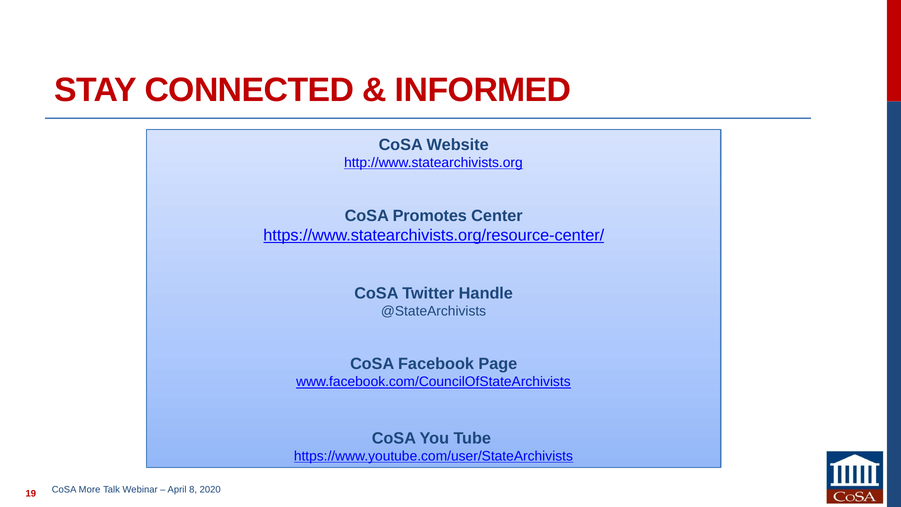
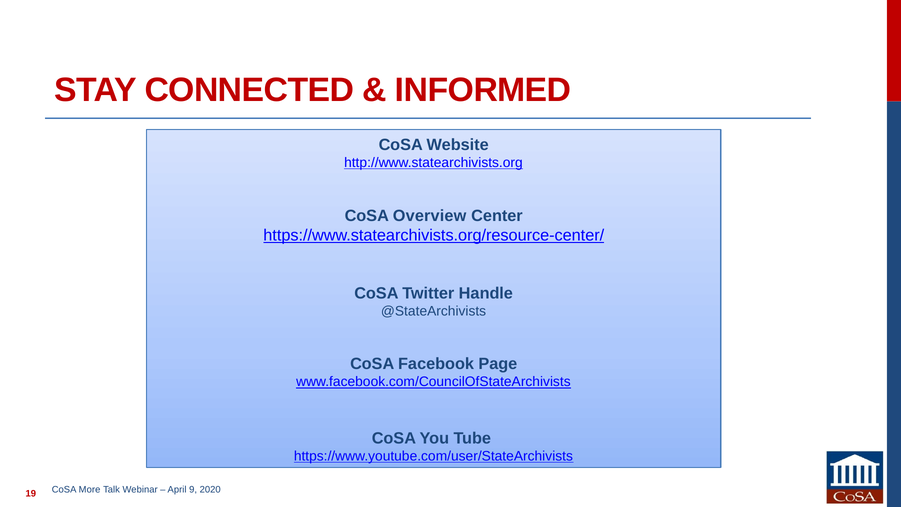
Promotes: Promotes -> Overview
8: 8 -> 9
